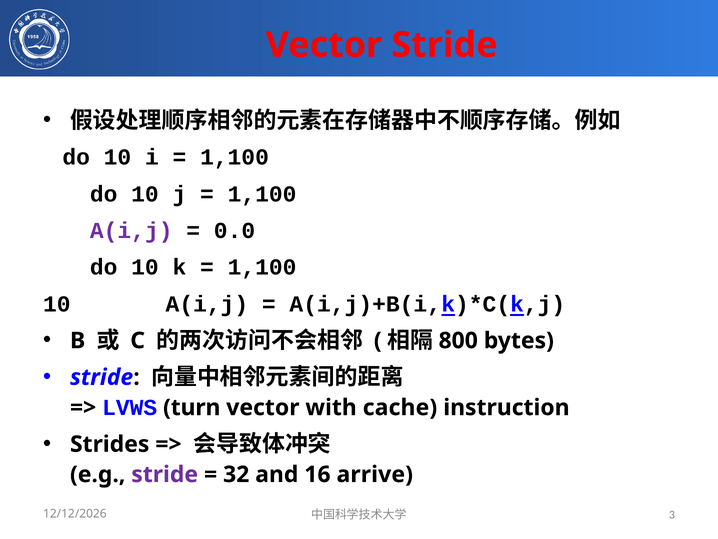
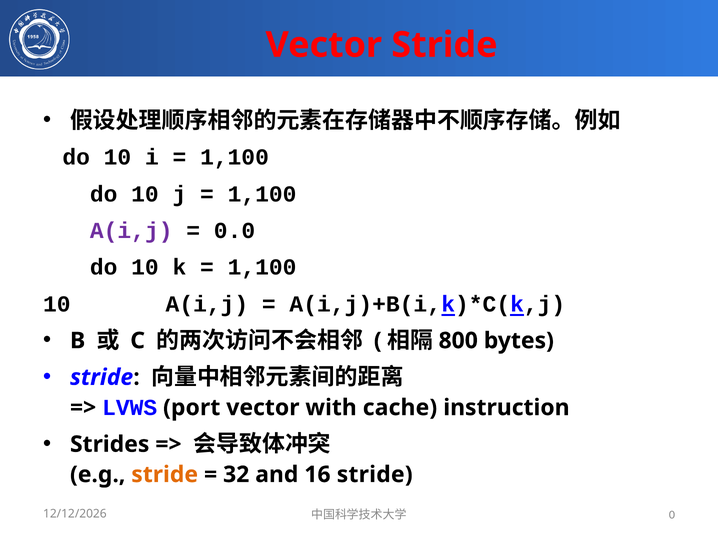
turn: turn -> port
stride at (165, 474) colour: purple -> orange
16 arrive: arrive -> stride
3: 3 -> 0
